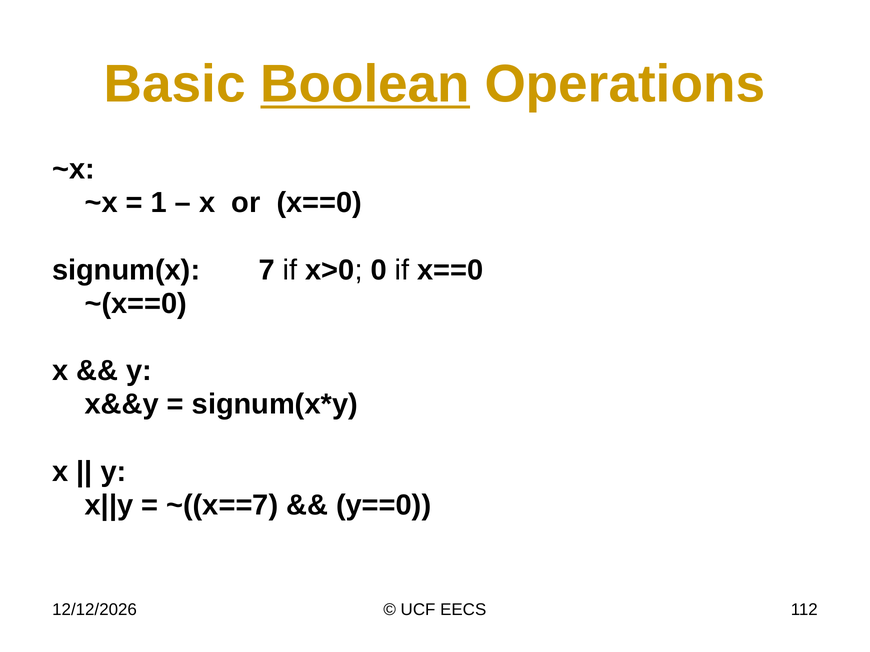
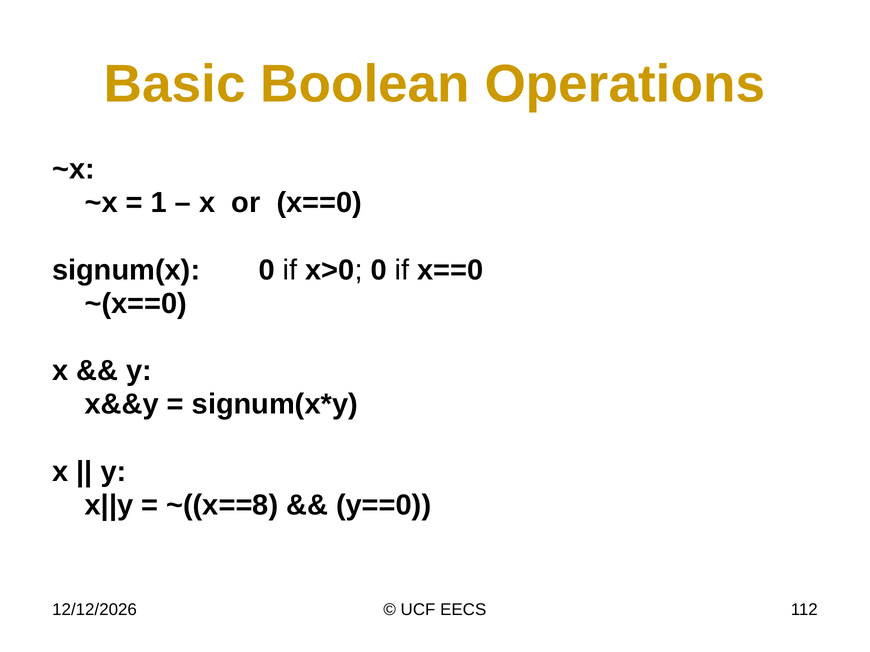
Boolean underline: present -> none
signum(x 7: 7 -> 0
~((x==7: ~((x==7 -> ~((x==8
